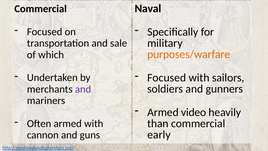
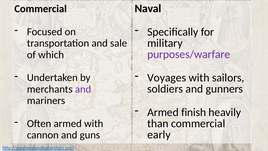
purposes/warfare colour: orange -> purple
Focused at (167, 78): Focused -> Voyages
video: video -> finish
